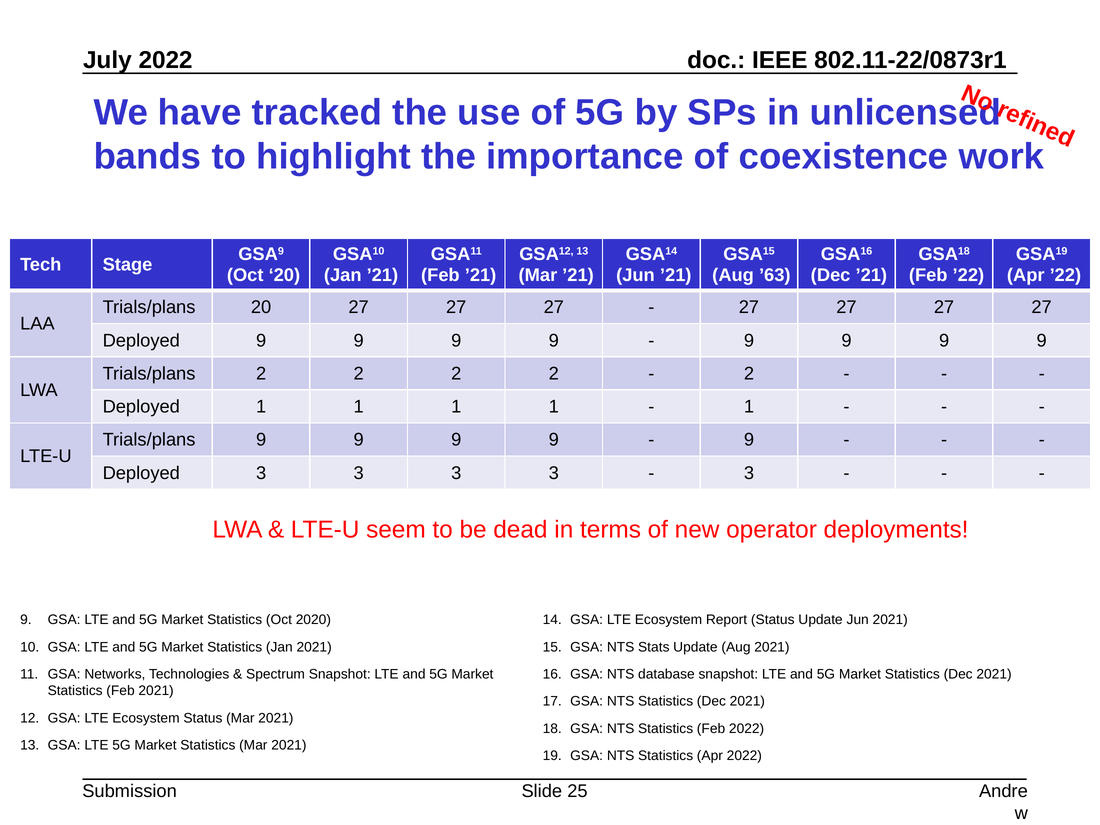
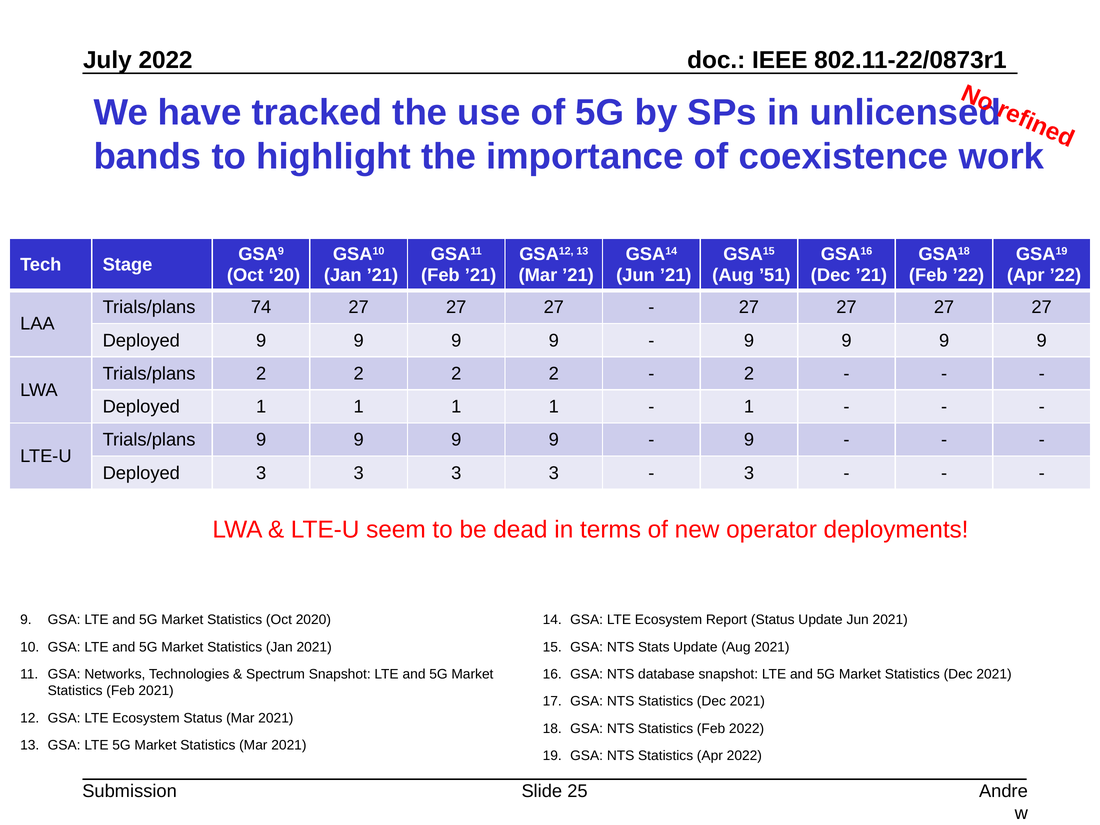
’63: ’63 -> ’51
Trials/plans 20: 20 -> 74
